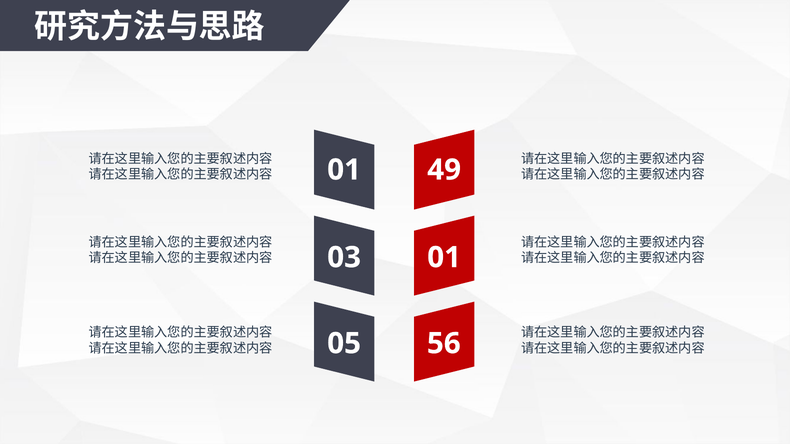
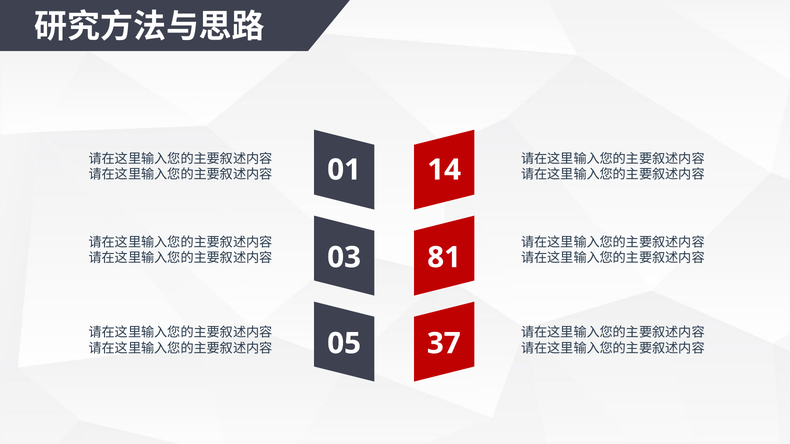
49: 49 -> 14
03 01: 01 -> 81
56: 56 -> 37
